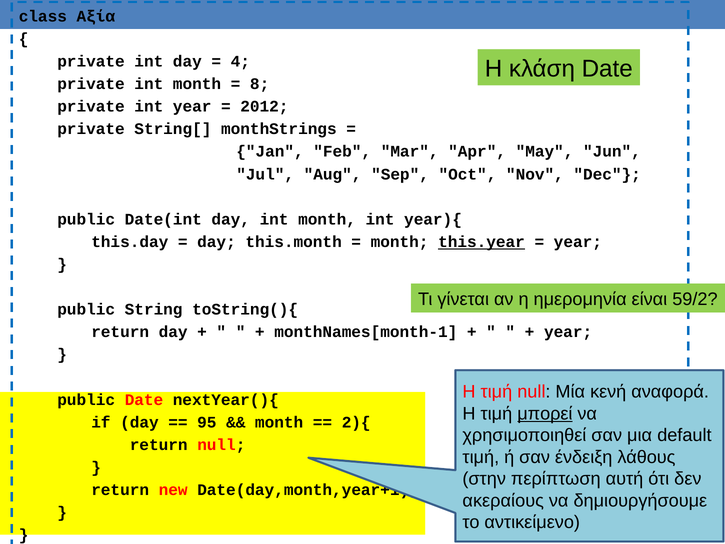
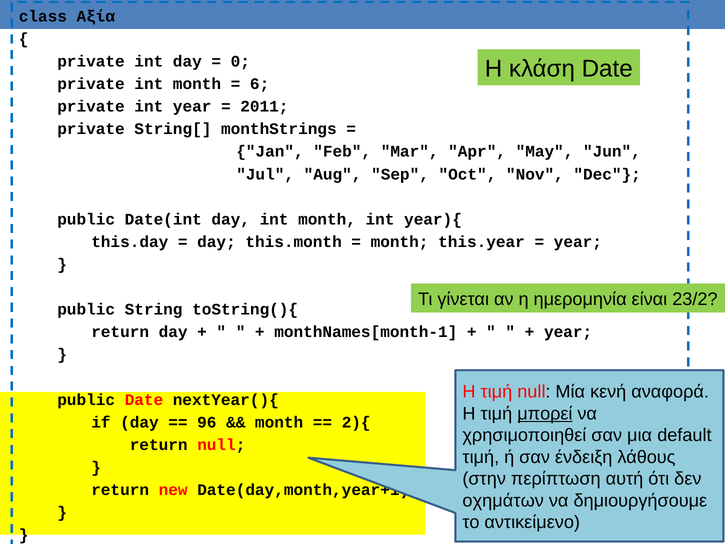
4: 4 -> 0
8: 8 -> 6
2012: 2012 -> 2011
this.year underline: present -> none
59/2: 59/2 -> 23/2
95: 95 -> 96
ακεραίους: ακεραίους -> οχημάτων
